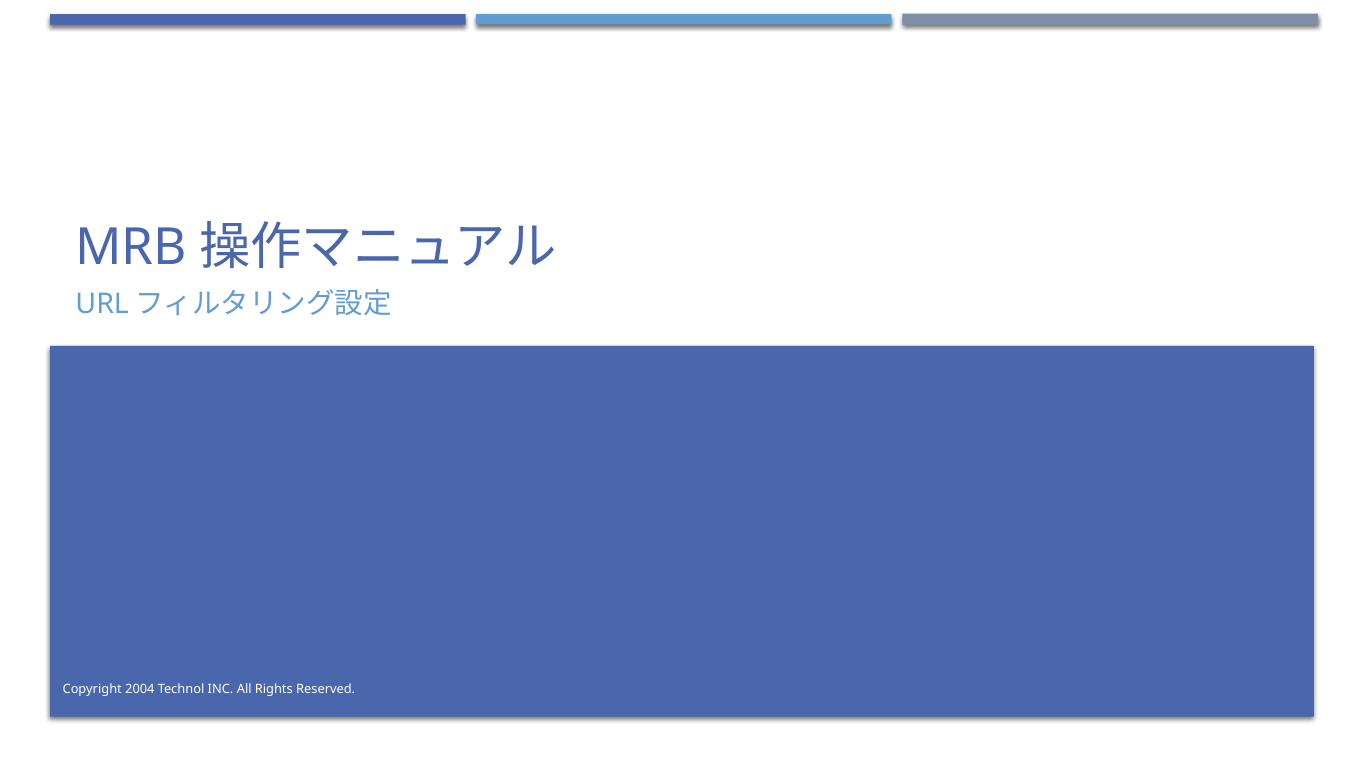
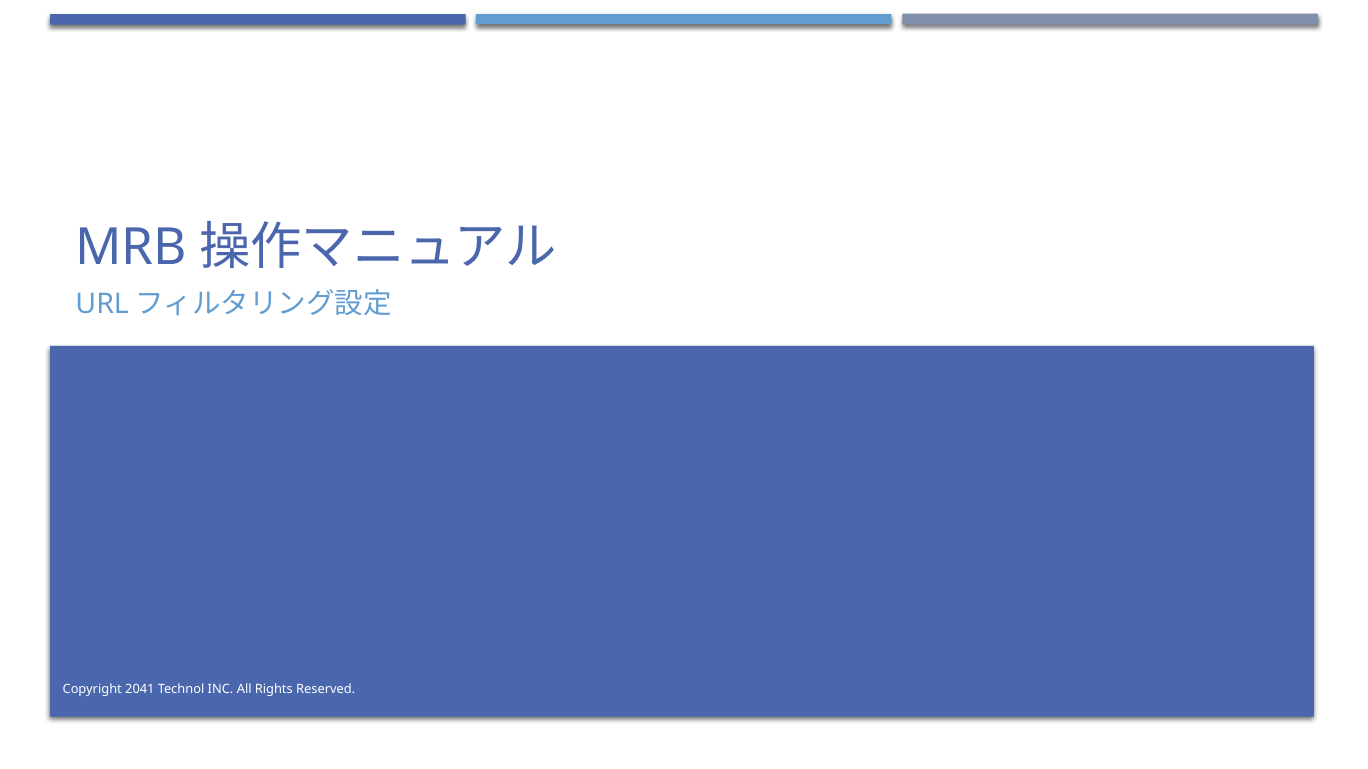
2004: 2004 -> 2041
